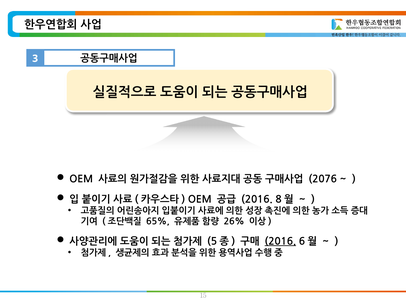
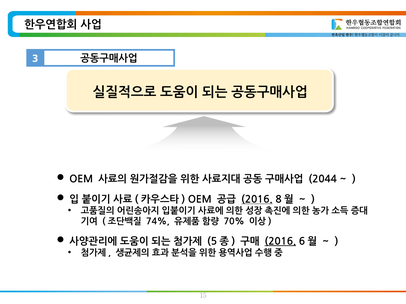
2076: 2076 -> 2044
2016 at (257, 200) underline: none -> present
65%: 65% -> 74%
26%: 26% -> 70%
